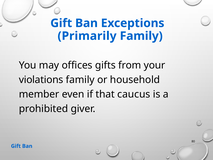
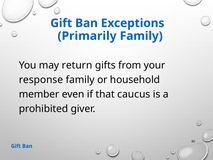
offices: offices -> return
violations: violations -> response
